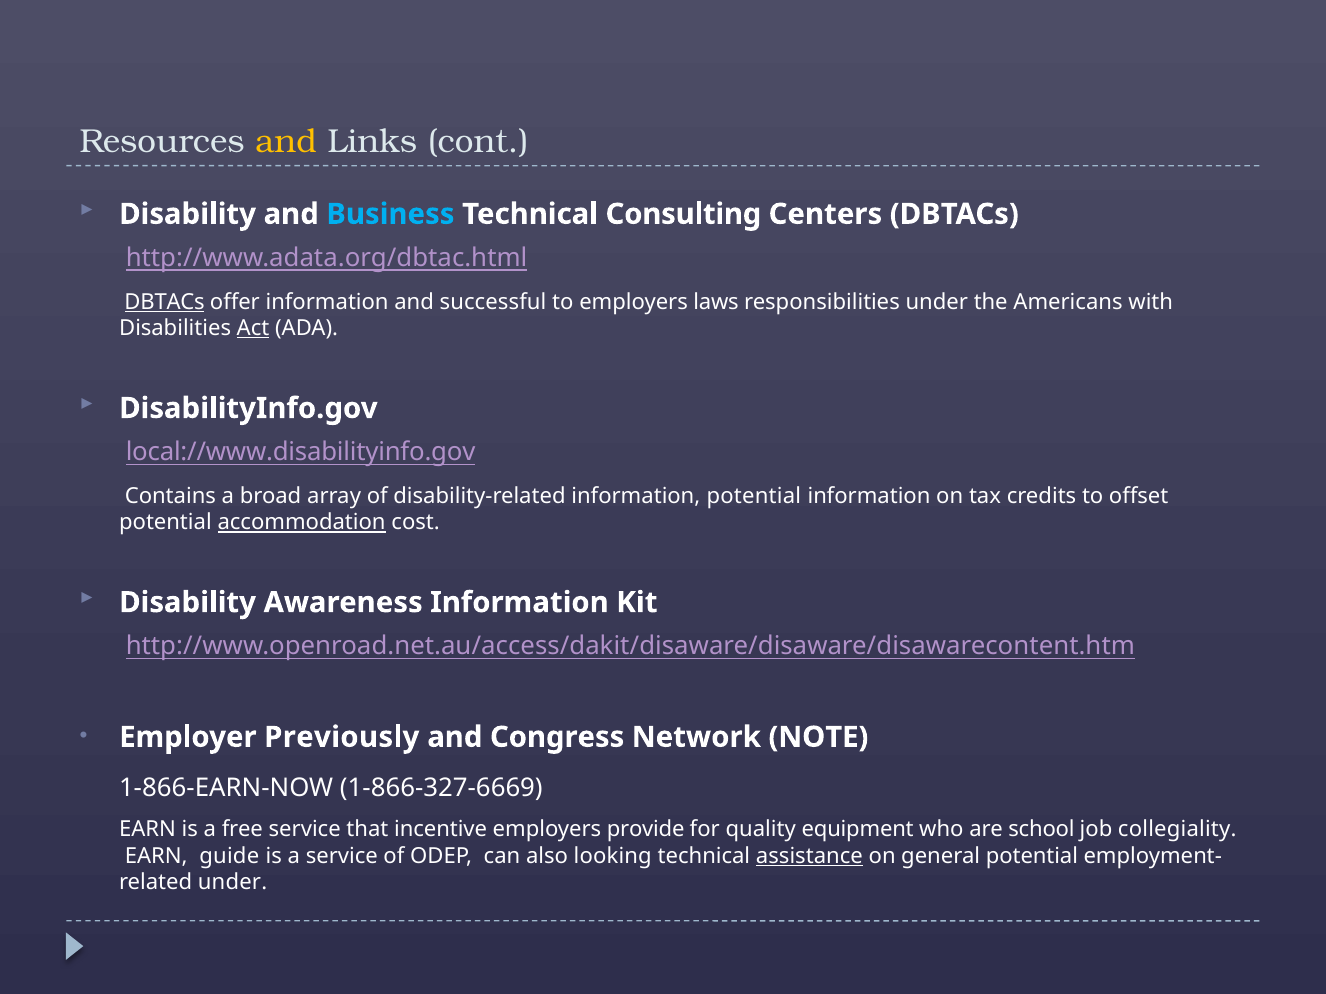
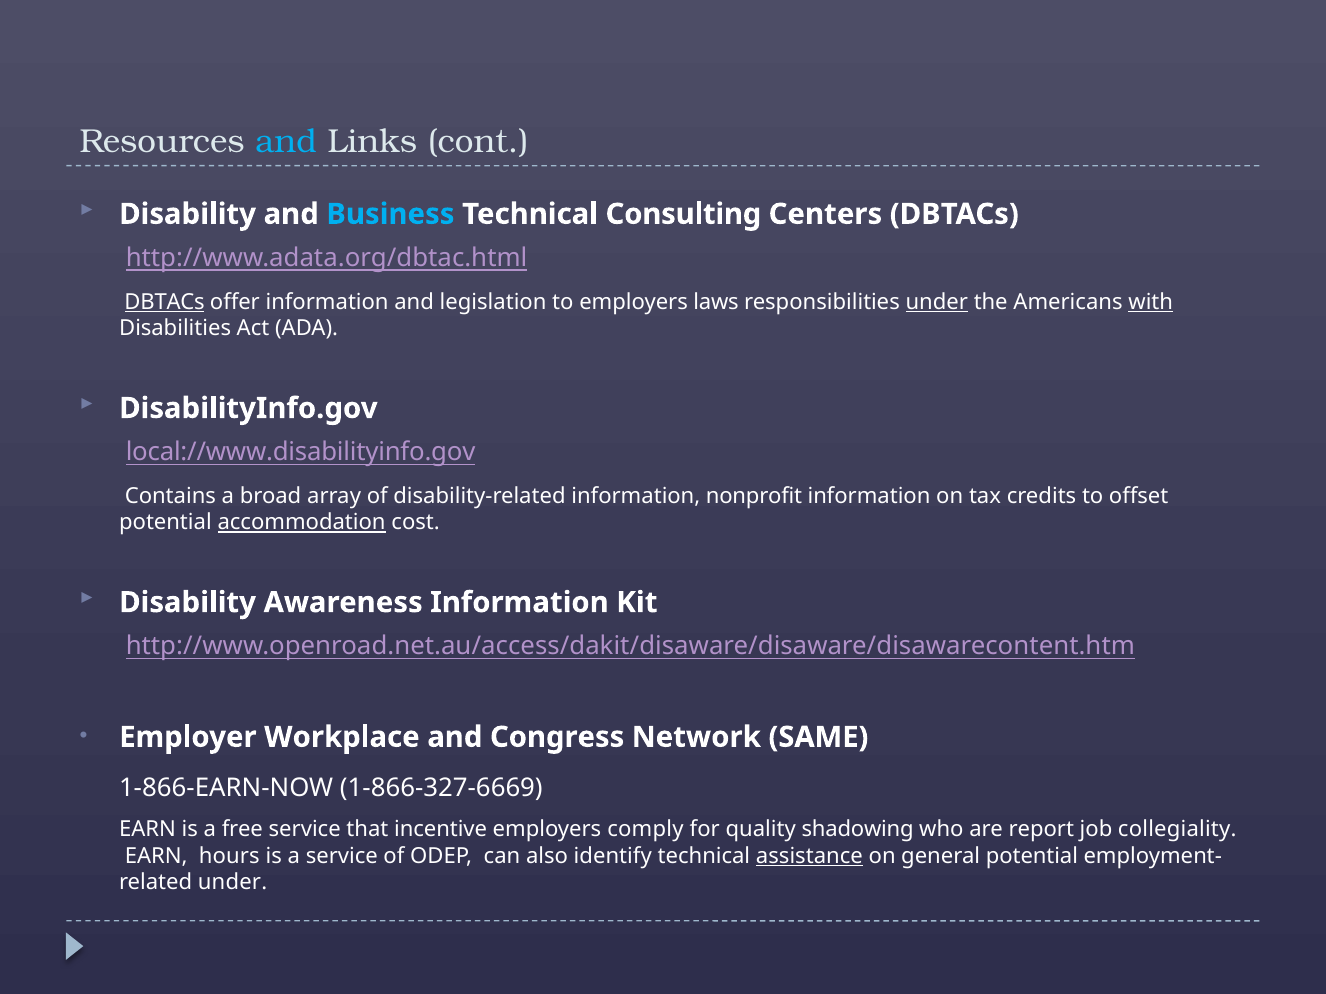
and at (286, 141) colour: yellow -> light blue
successful: successful -> legislation
under at (937, 302) underline: none -> present
with underline: none -> present
Act underline: present -> none
information potential: potential -> nonprofit
Previously: Previously -> Workplace
NOTE: NOTE -> SAME
provide: provide -> comply
equipment: equipment -> shadowing
school: school -> report
guide: guide -> hours
looking: looking -> identify
